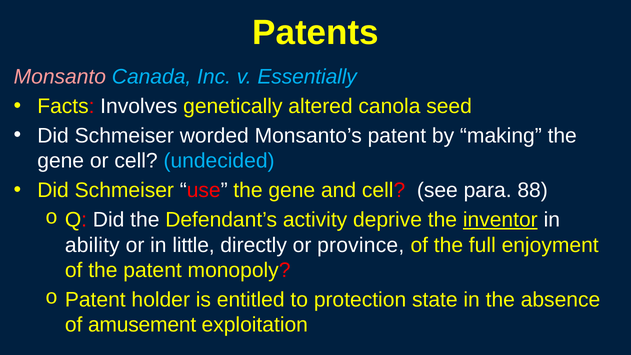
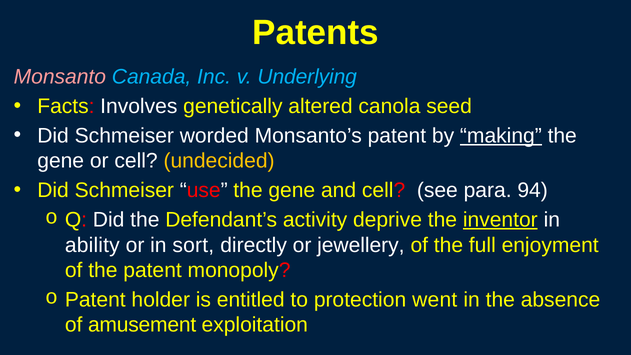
Essentially: Essentially -> Underlying
making underline: none -> present
undecided colour: light blue -> yellow
88: 88 -> 94
little: little -> sort
province: province -> jewellery
state: state -> went
